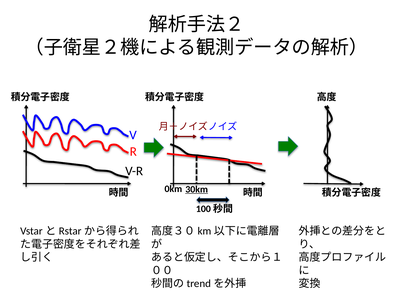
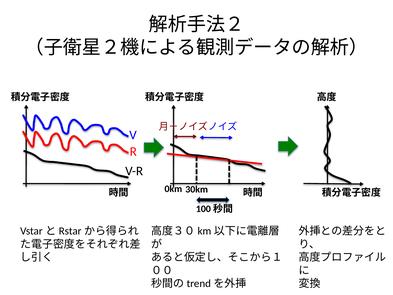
30km underline: present -> none
